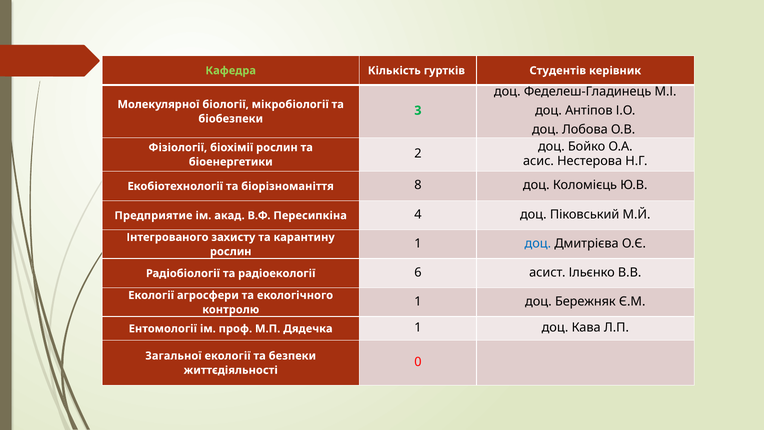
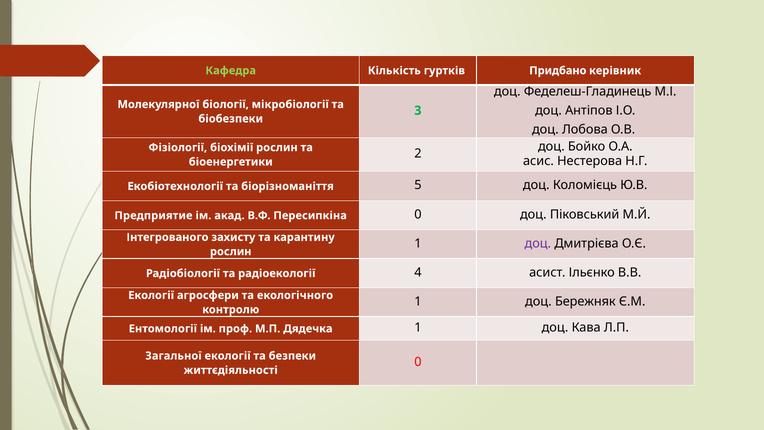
Студентів: Студентів -> Придбано
8: 8 -> 5
Пересипкіна 4: 4 -> 0
доц at (538, 243) colour: blue -> purple
6: 6 -> 4
